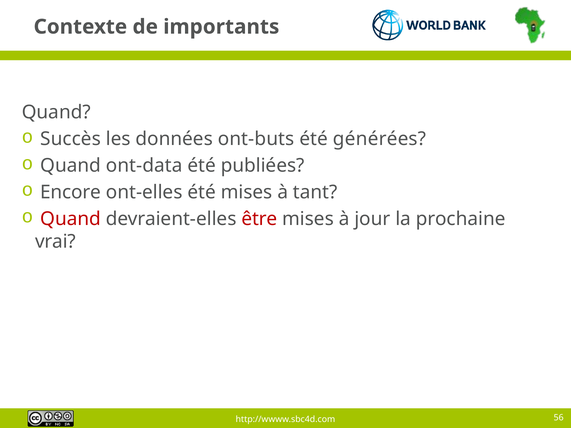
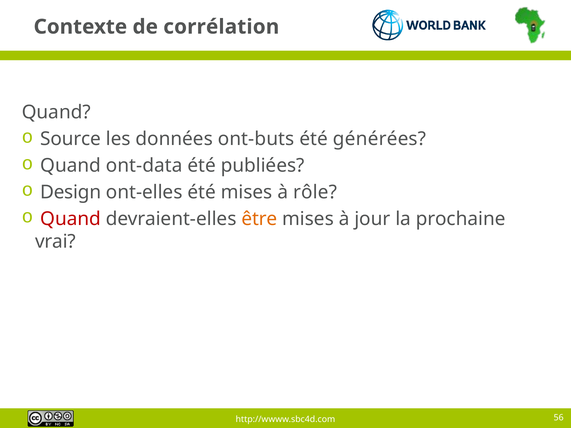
importants: importants -> corrélation
Succès: Succès -> Source
Encore: Encore -> Design
tant: tant -> rôle
être colour: red -> orange
